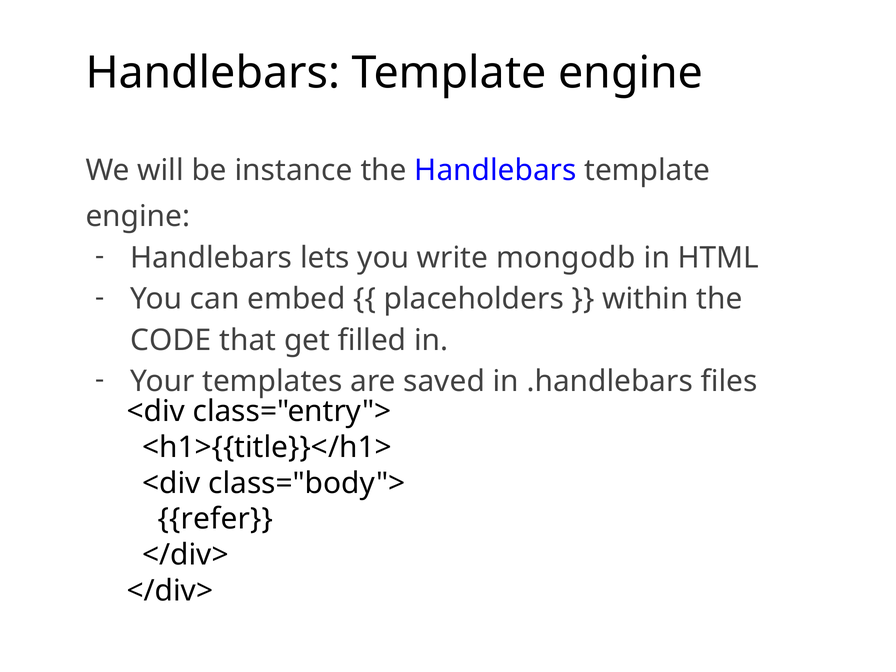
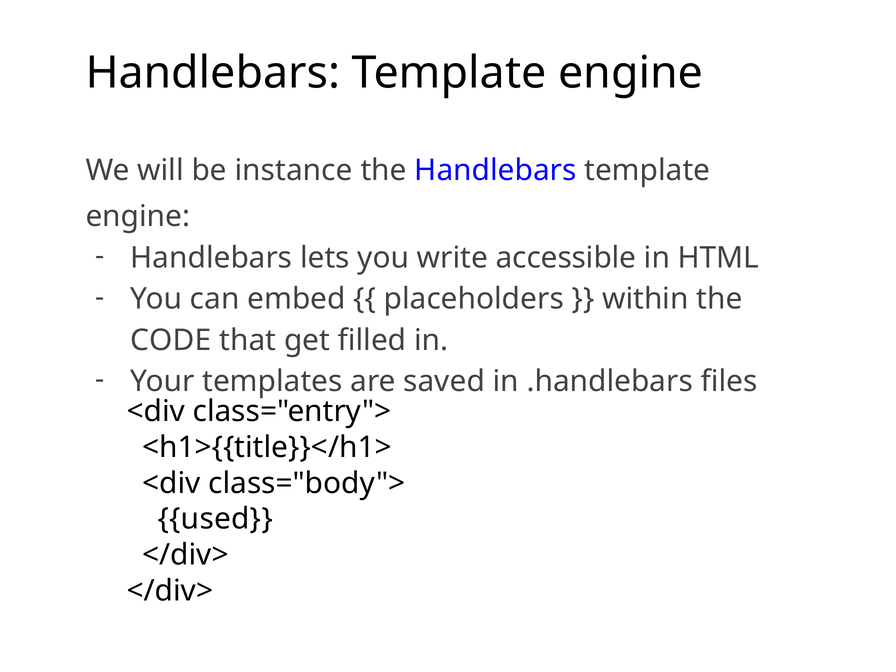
mongodb: mongodb -> accessible
refer: refer -> used
